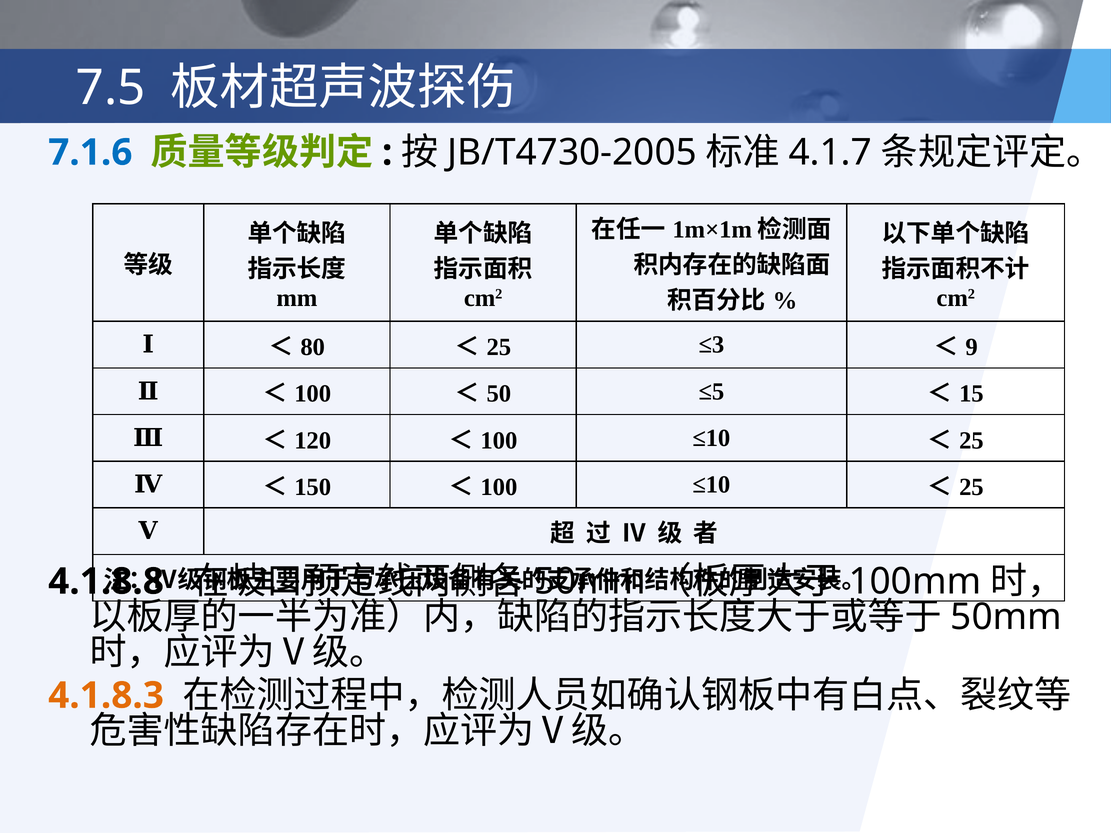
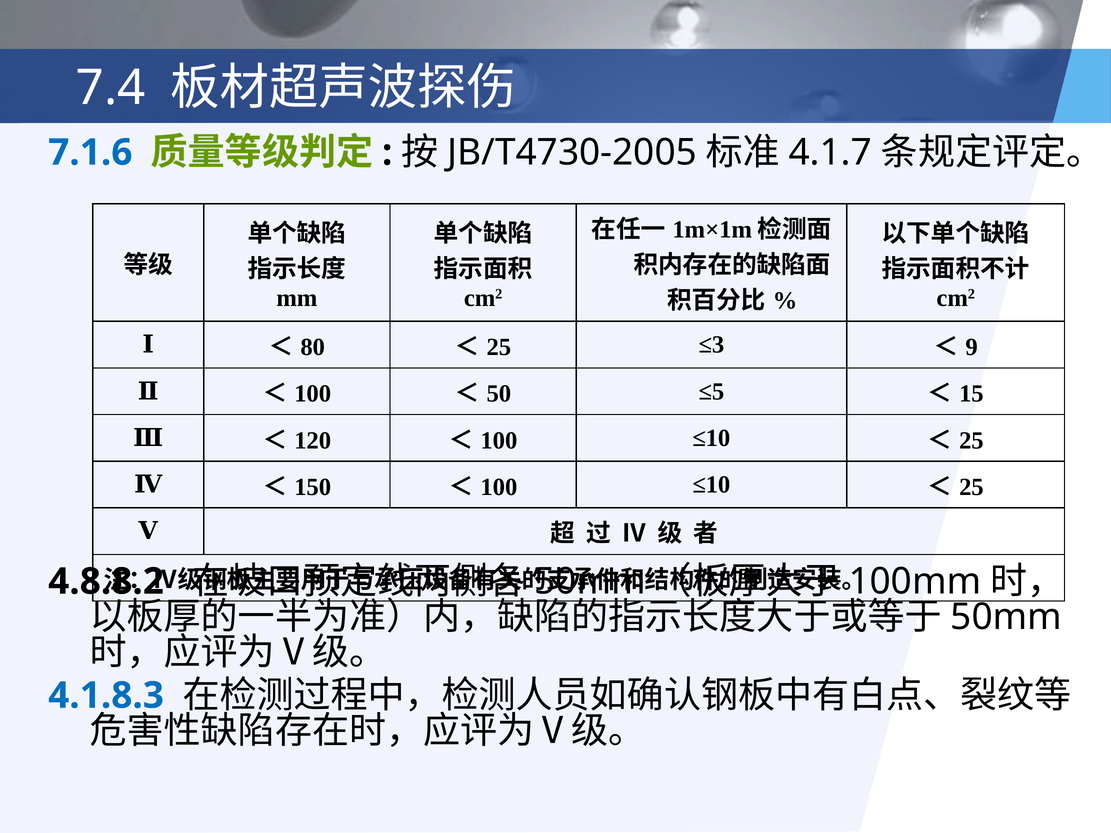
7.5: 7.5 -> 7.4
4.1.8.8: 4.1.8.8 -> 4.8.8.2
4.1.8.3 colour: orange -> blue
